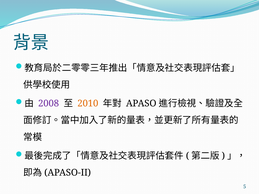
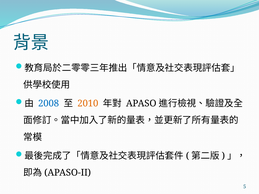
2008 colour: purple -> blue
